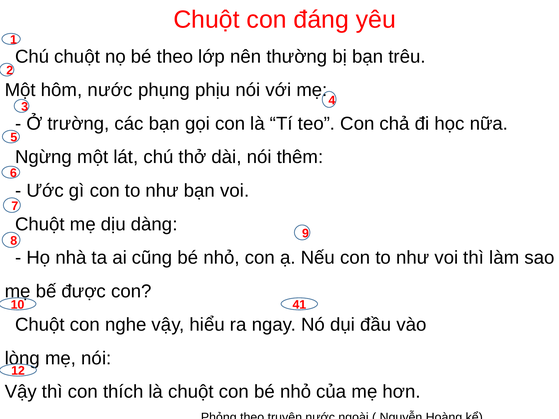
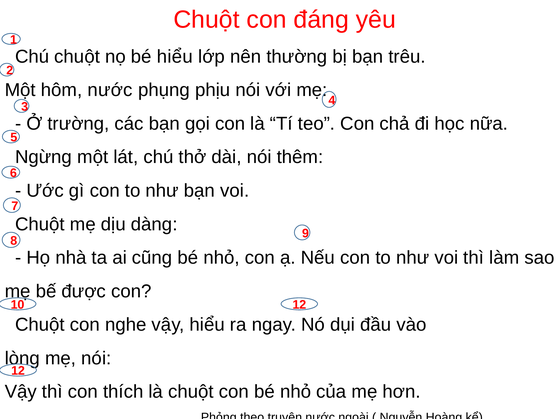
bé theo: theo -> hiểu
10 41: 41 -> 12
